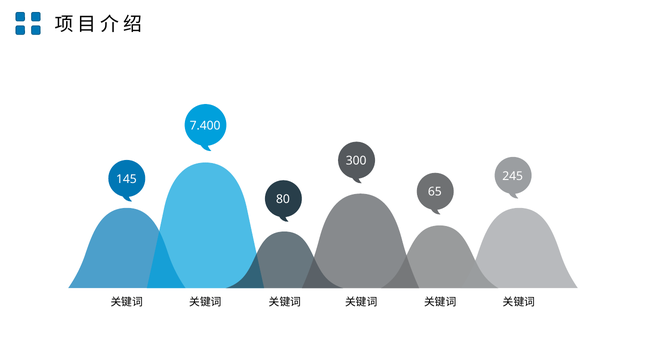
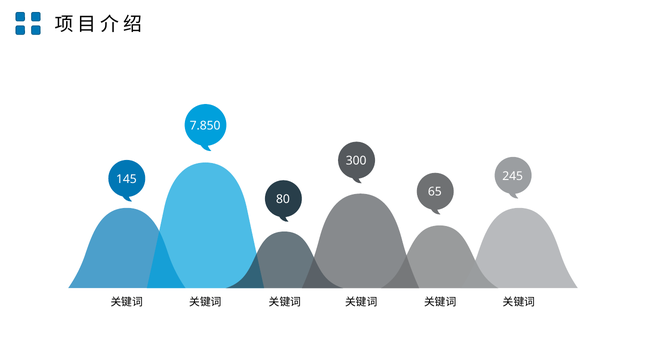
7.400: 7.400 -> 7.850
